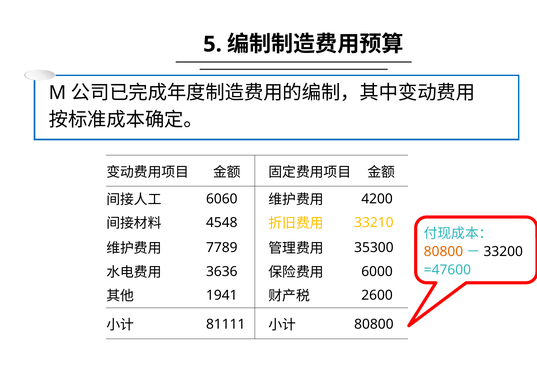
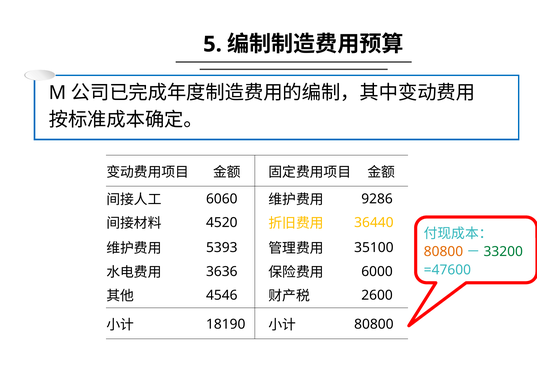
4200: 4200 -> 9286
4548: 4548 -> 4520
33210: 33210 -> 36440
7789: 7789 -> 5393
35300: 35300 -> 35100
33200 colour: black -> green
1941: 1941 -> 4546
81111: 81111 -> 18190
